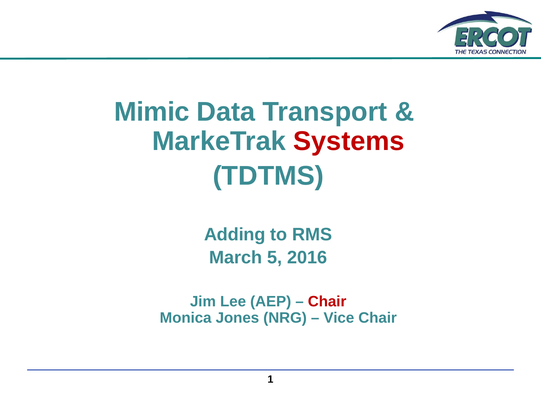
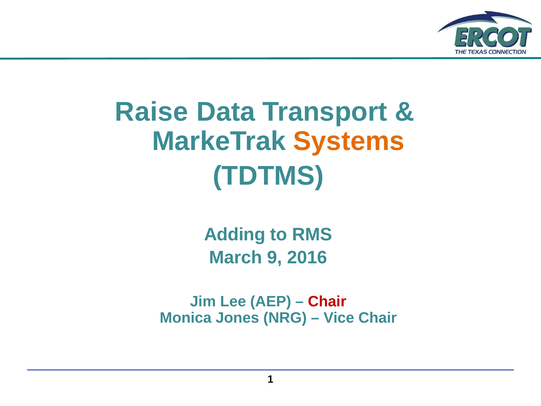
Mimic: Mimic -> Raise
Systems colour: red -> orange
5: 5 -> 9
